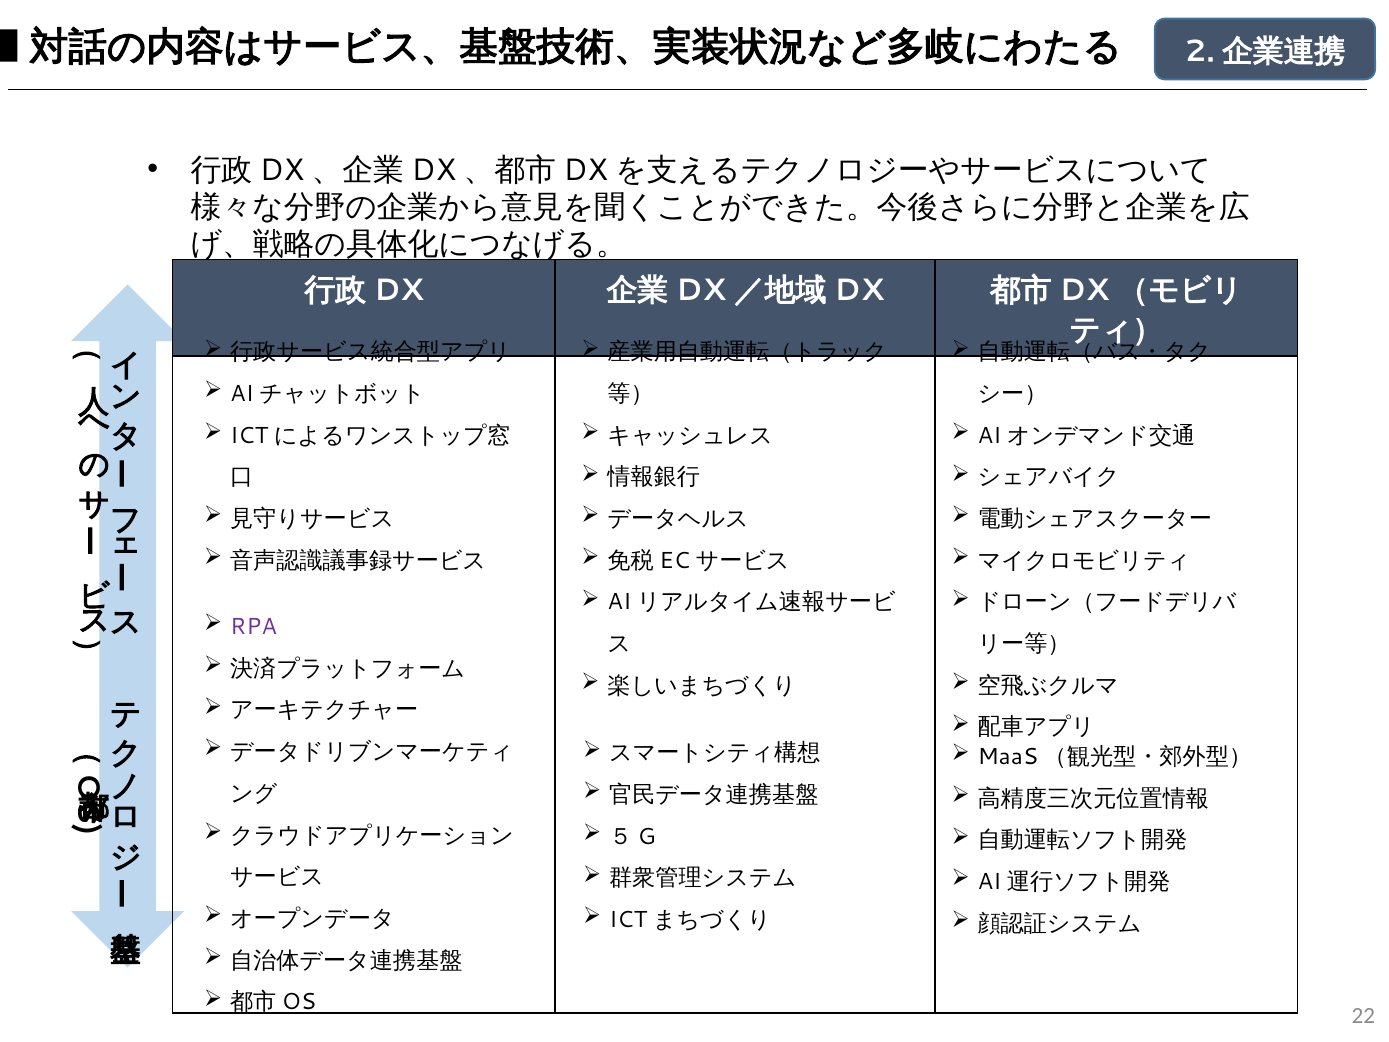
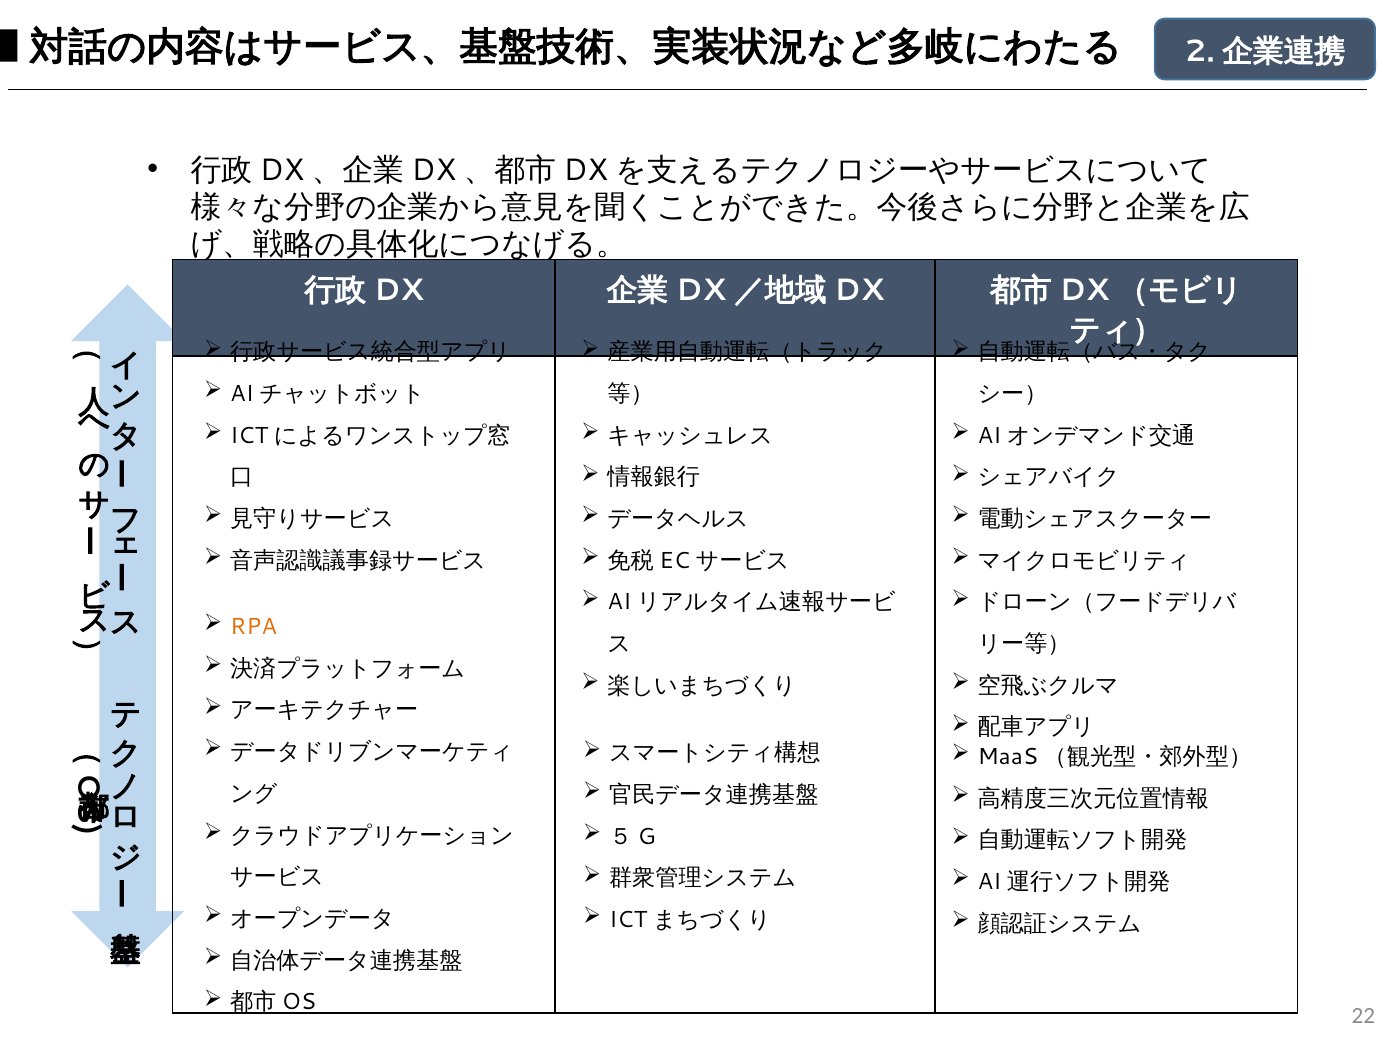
RPA colour: purple -> orange
